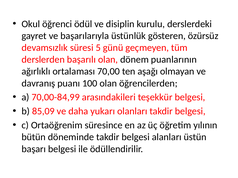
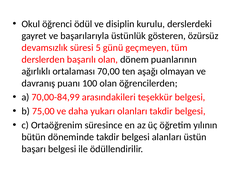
85,09: 85,09 -> 75,00
